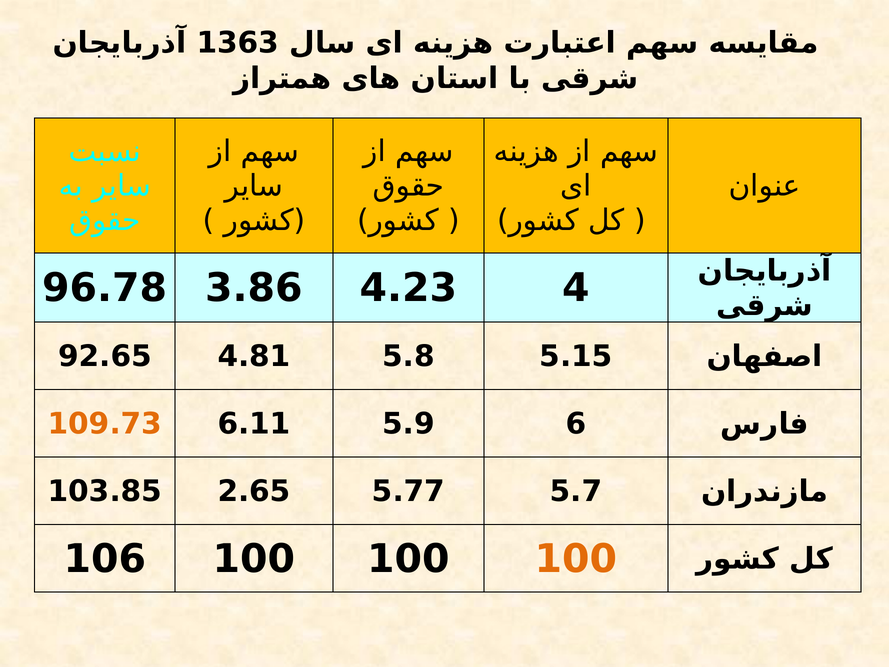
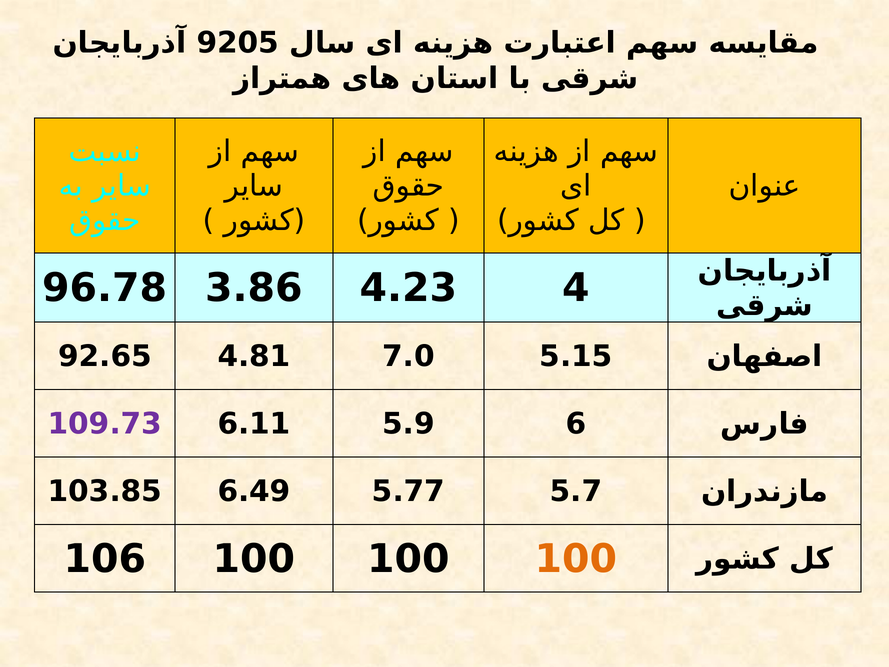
1363: 1363 -> 9205
5.8: 5.8 -> 7.0
109.73 colour: orange -> purple
2.65: 2.65 -> 6.49
